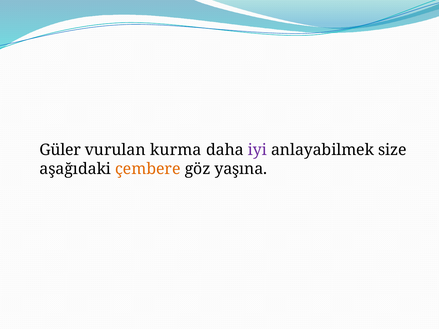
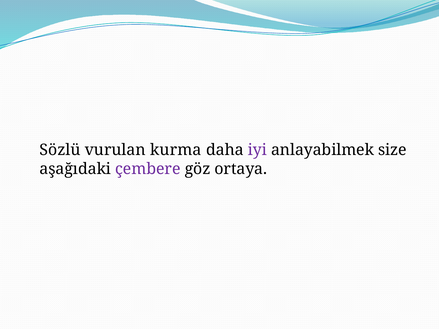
Güler: Güler -> Sözlü
çembere colour: orange -> purple
yaşına: yaşına -> ortaya
